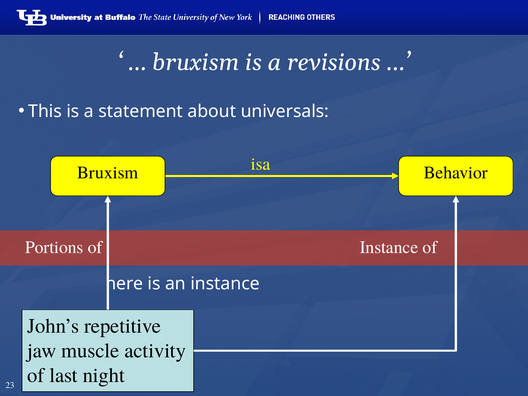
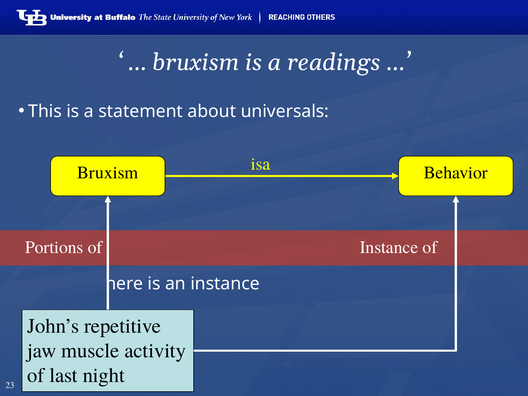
revisions: revisions -> readings
